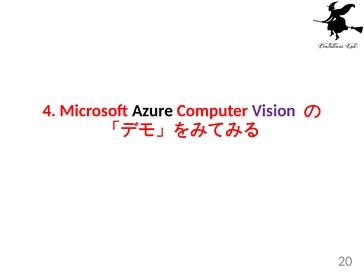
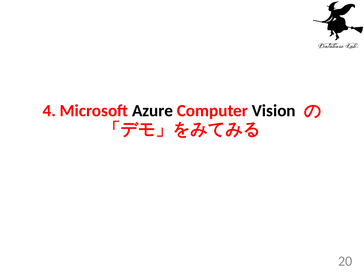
Vision colour: purple -> black
